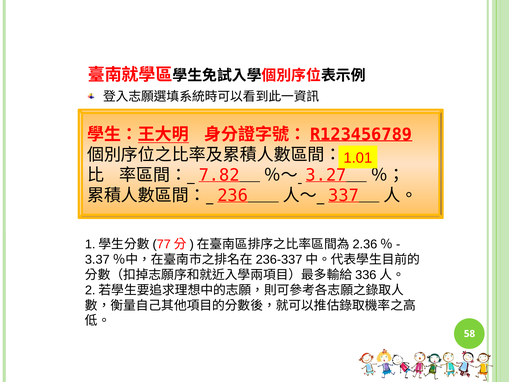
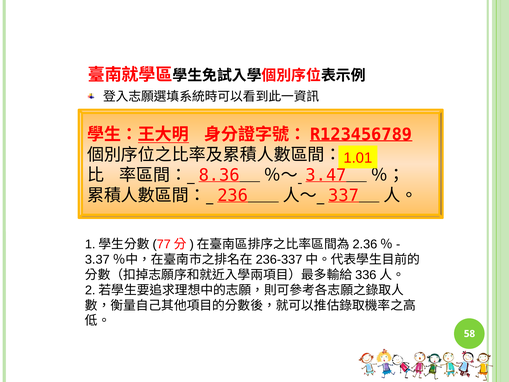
7.82: 7.82 -> 8.36
3.27: 3.27 -> 3.47
